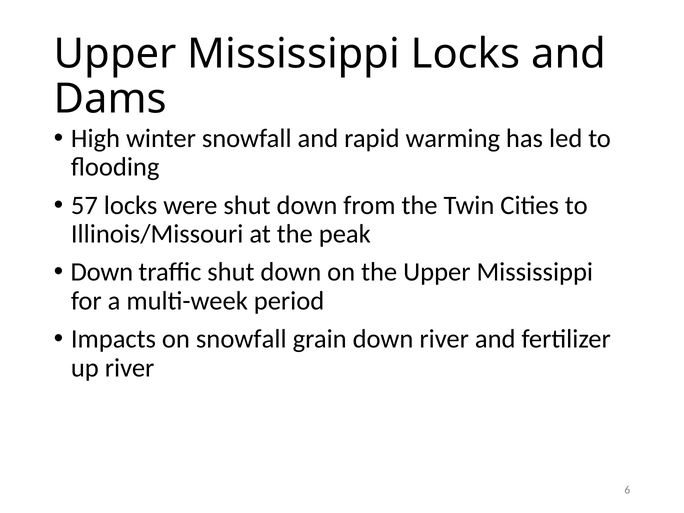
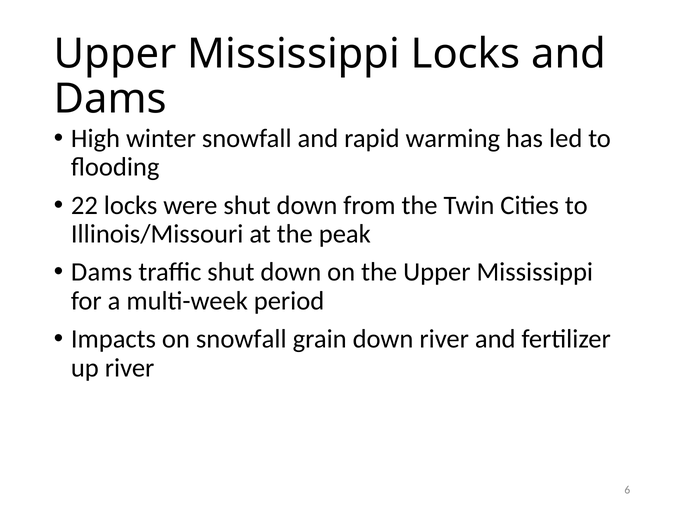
57: 57 -> 22
Down at (102, 272): Down -> Dams
